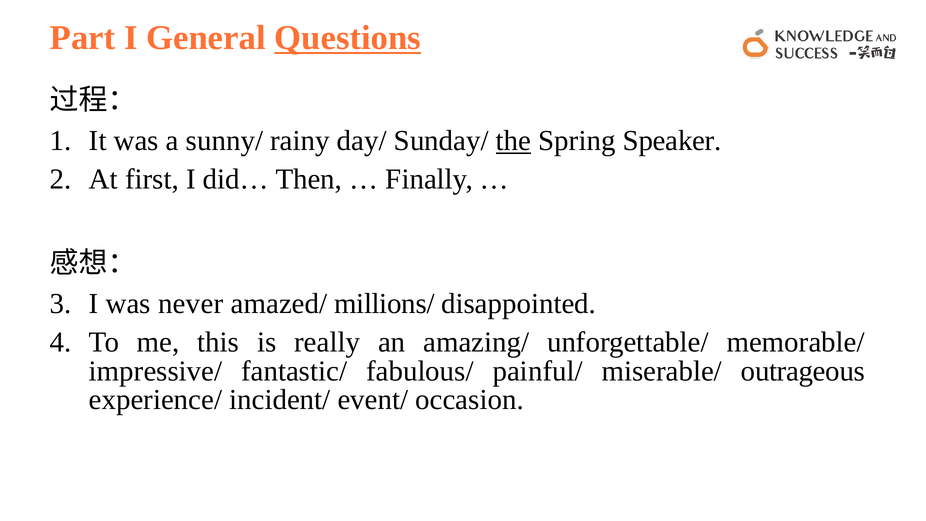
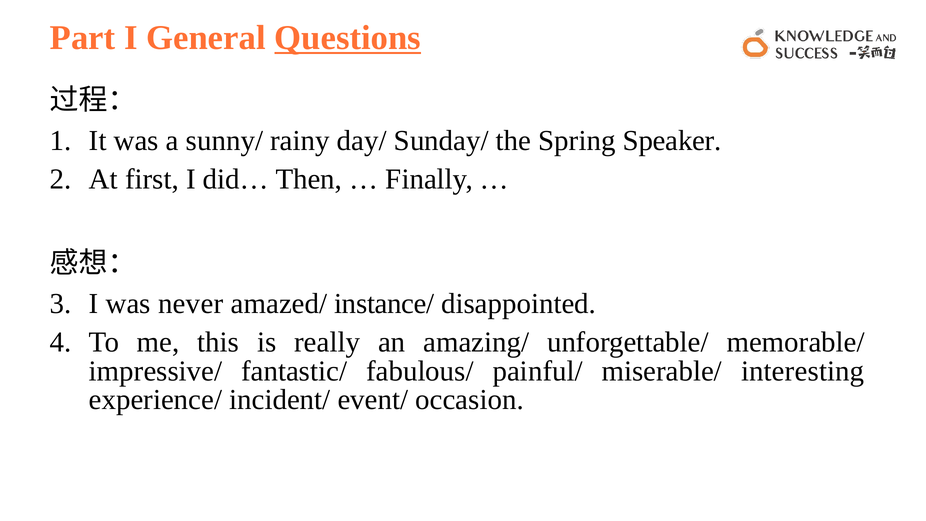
the underline: present -> none
millions/: millions/ -> instance/
outrageous: outrageous -> interesting
